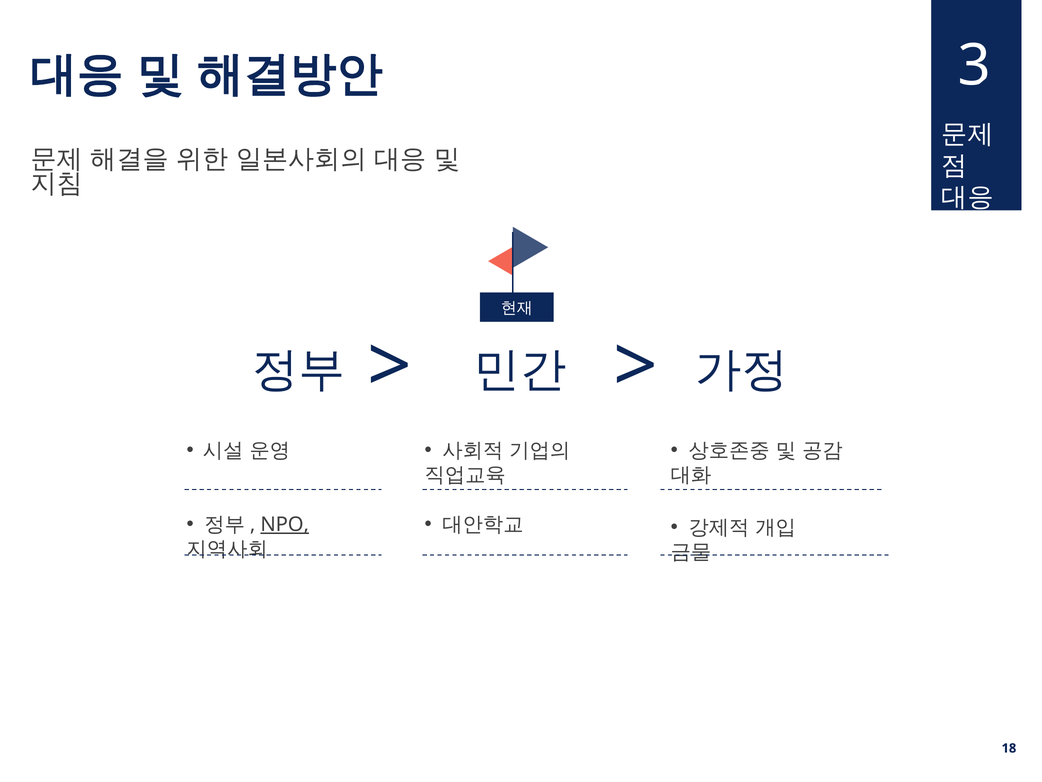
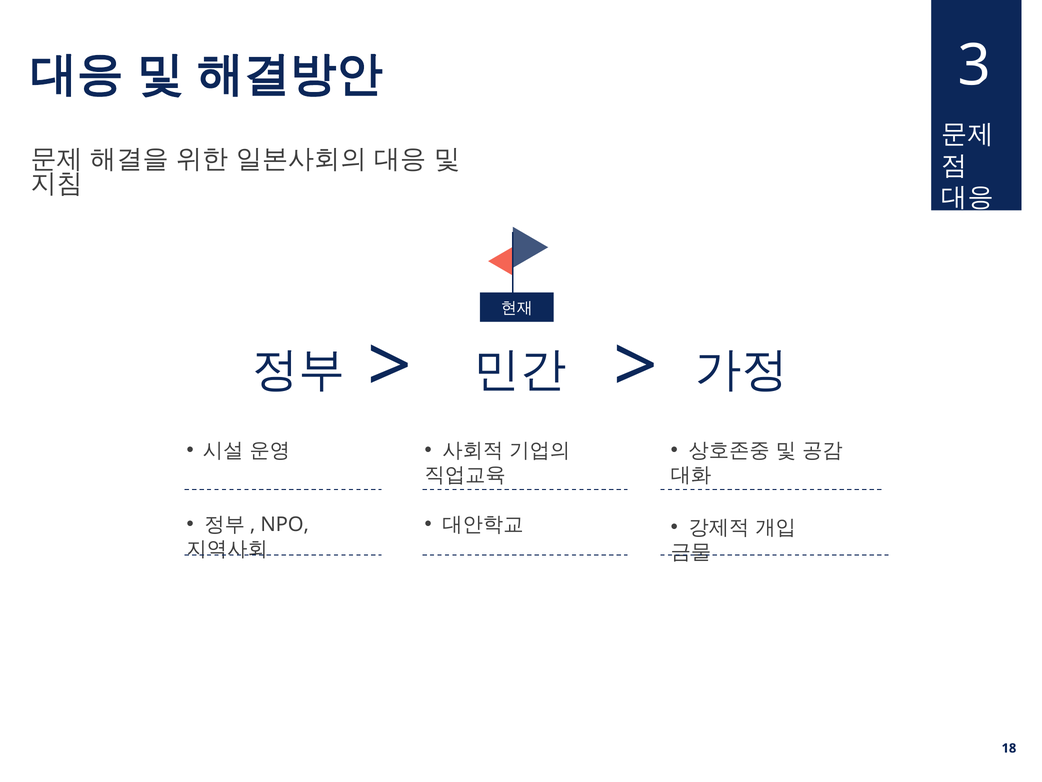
NPO underline: present -> none
